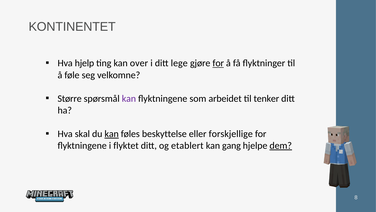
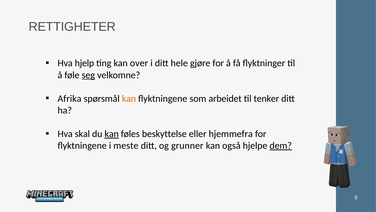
KONTINENTET: KONTINENTET -> RETTIGHETER
lege: lege -> hele
for at (218, 63) underline: present -> none
seg underline: none -> present
Større: Større -> Afrika
kan at (129, 98) colour: purple -> orange
forskjellige: forskjellige -> hjemmefra
flyktet: flyktet -> meste
etablert: etablert -> grunner
gang: gang -> også
